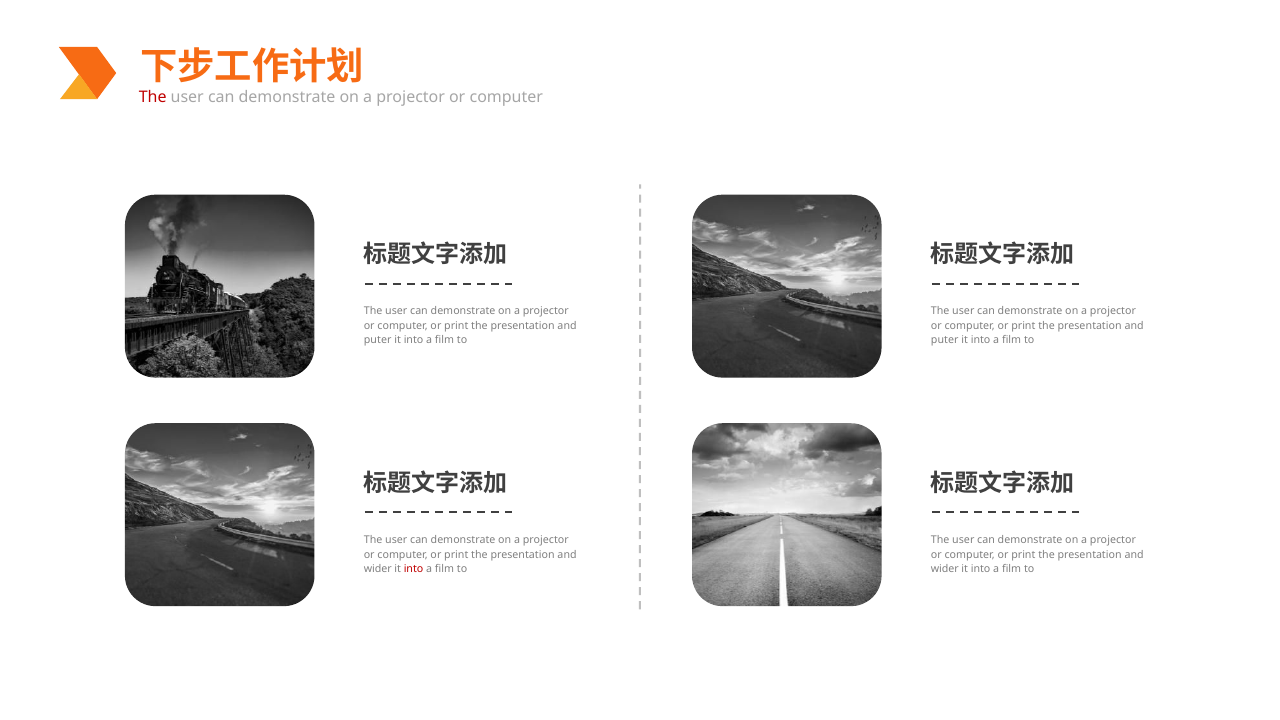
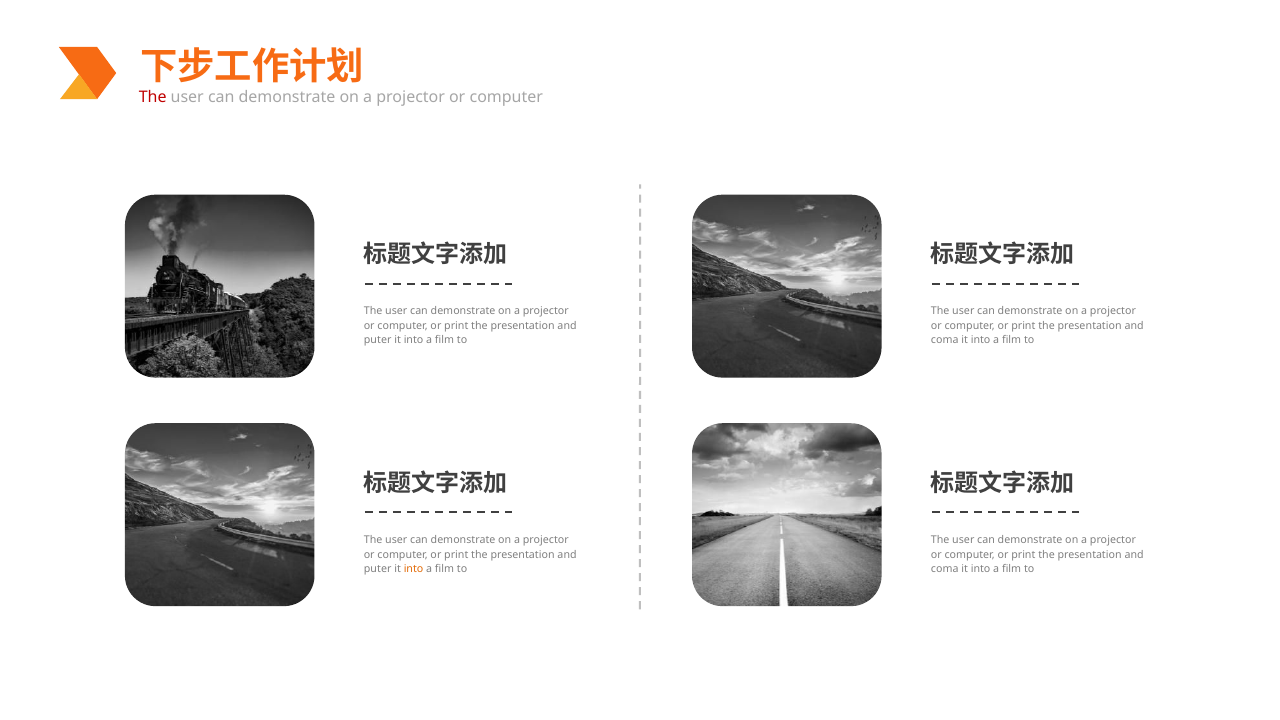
puter at (945, 340): puter -> coma
wider at (378, 569): wider -> puter
into at (414, 569) colour: red -> orange
wider at (945, 569): wider -> coma
